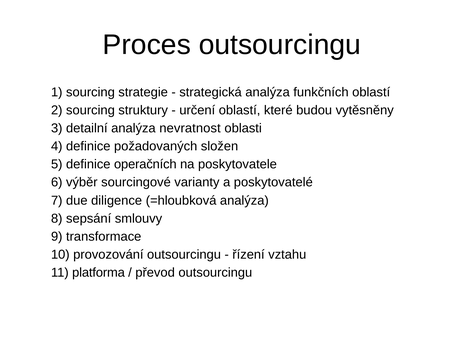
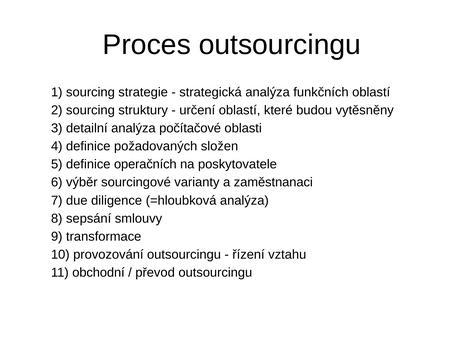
nevratnost: nevratnost -> počítačové
poskytovatelé: poskytovatelé -> zaměstnanaci
platforma: platforma -> obchodní
